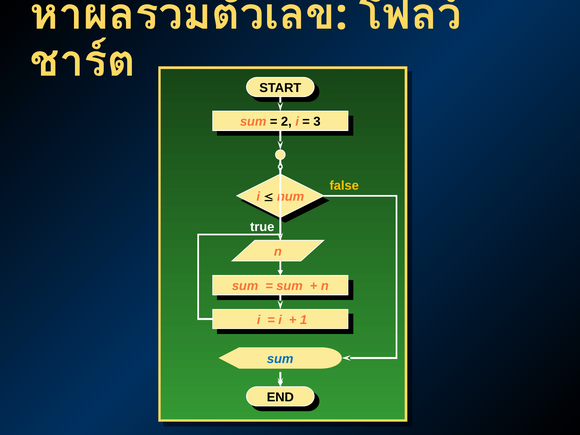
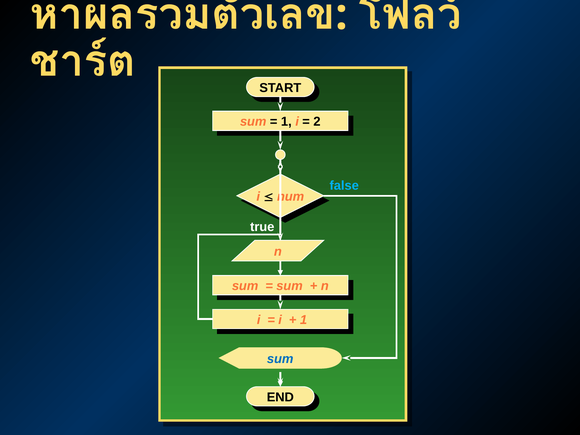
2 at (286, 122): 2 -> 1
3: 3 -> 2
false colour: yellow -> light blue
